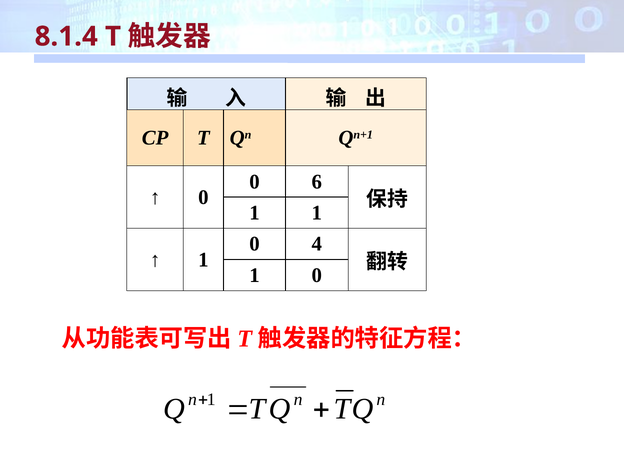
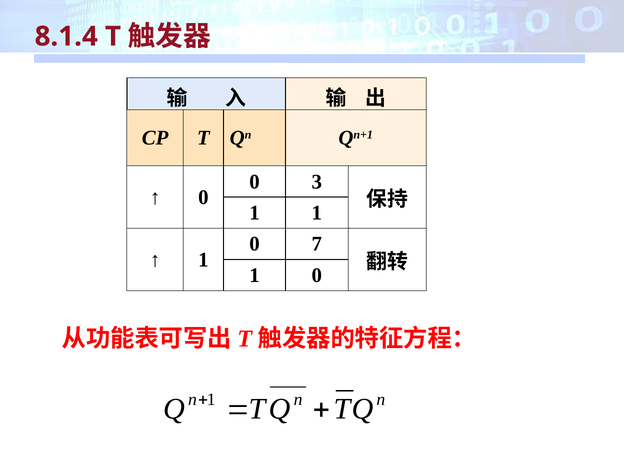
6: 6 -> 3
4: 4 -> 7
